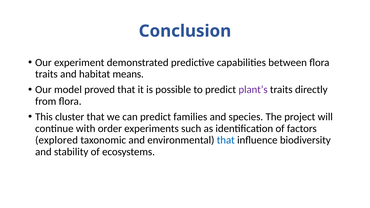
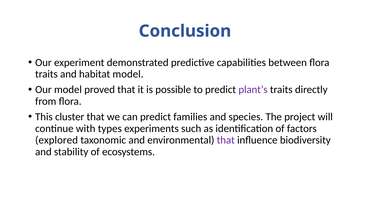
habitat means: means -> model
order: order -> types
that at (226, 140) colour: blue -> purple
